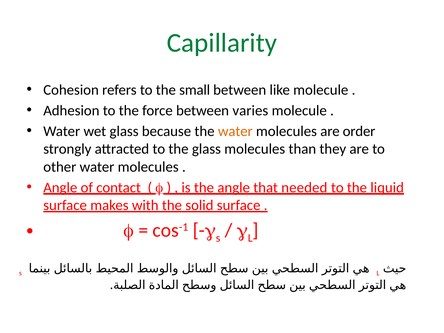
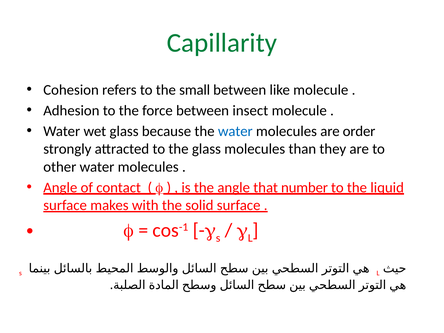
varies: varies -> insect
water at (235, 131) colour: orange -> blue
needed: needed -> number
